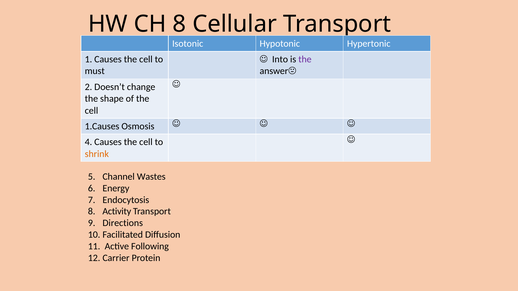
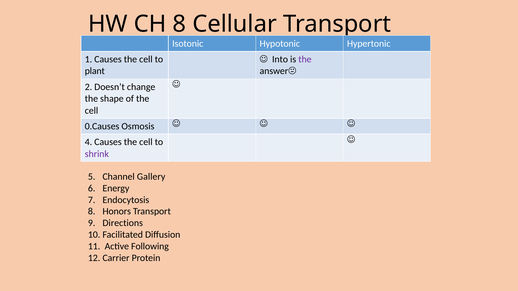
must: must -> plant
1.Causes: 1.Causes -> 0.Causes
shrink colour: orange -> purple
Wastes: Wastes -> Gallery
Activity: Activity -> Honors
